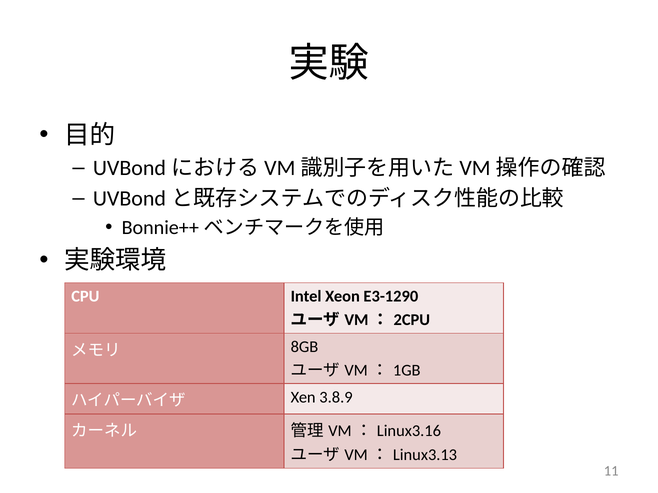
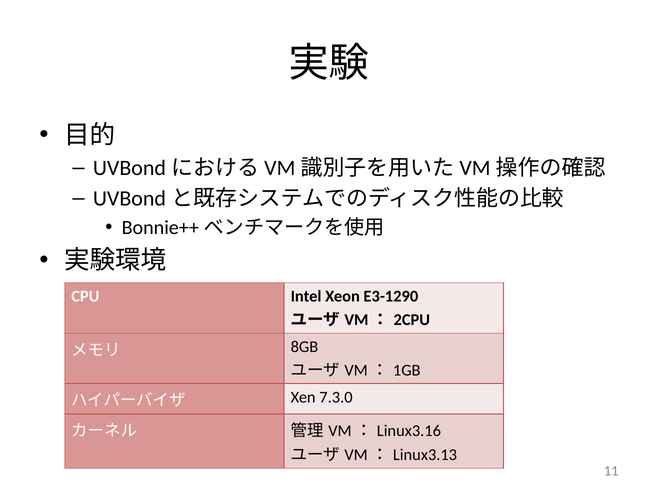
3.8.9: 3.8.9 -> 7.3.0
